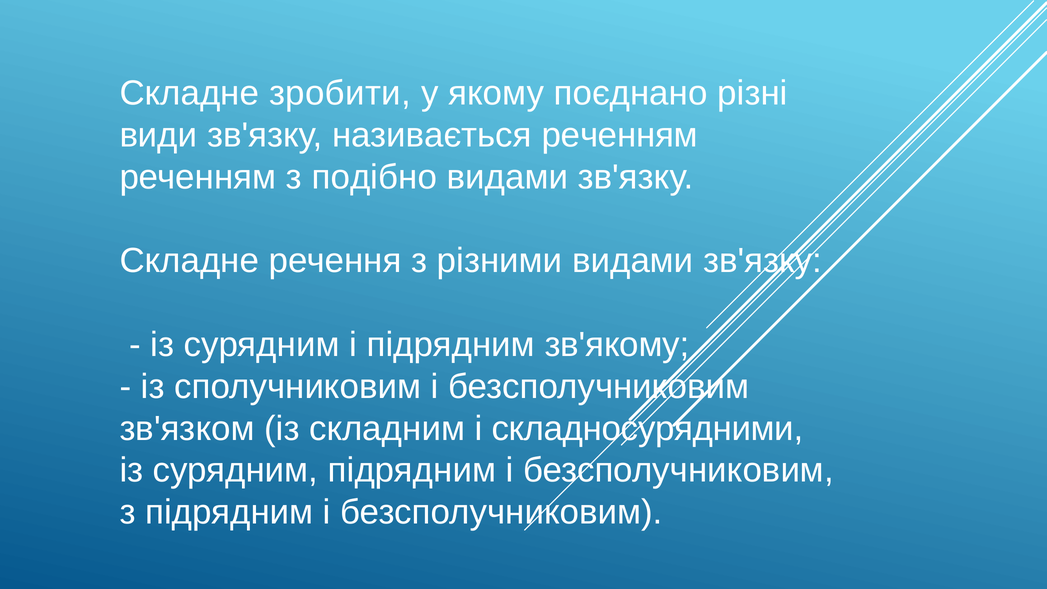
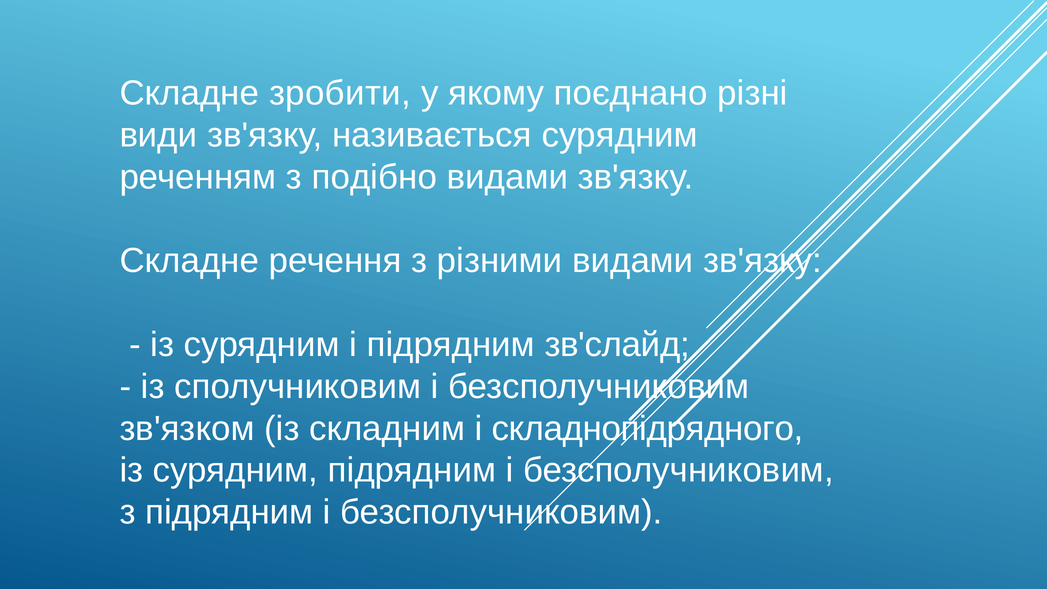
називається реченням: реченням -> сурядним
зв'якому: зв'якому -> зв'слайд
складносурядними: складносурядними -> складнопідрядного
